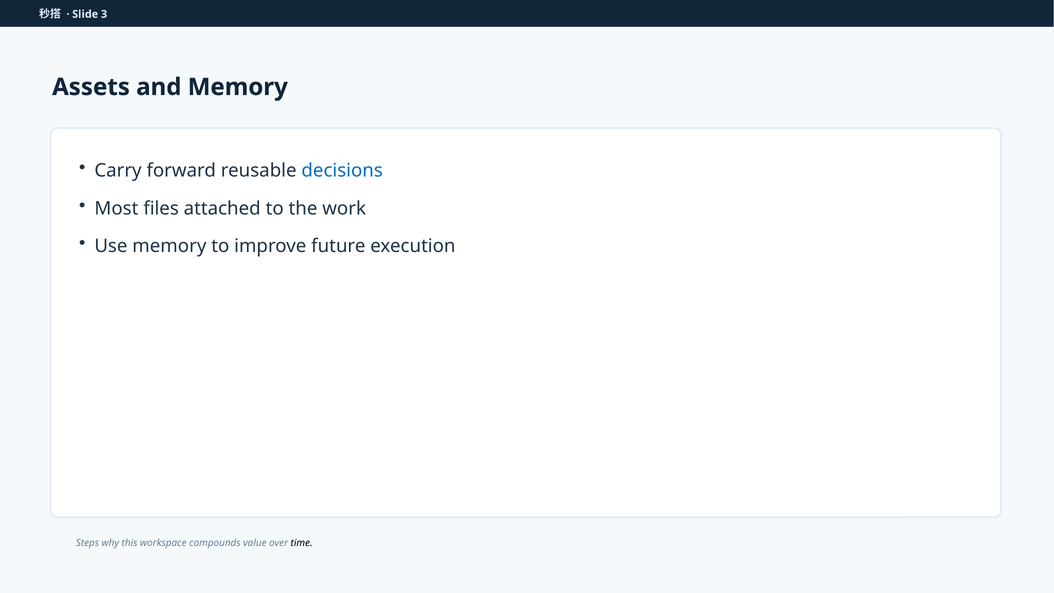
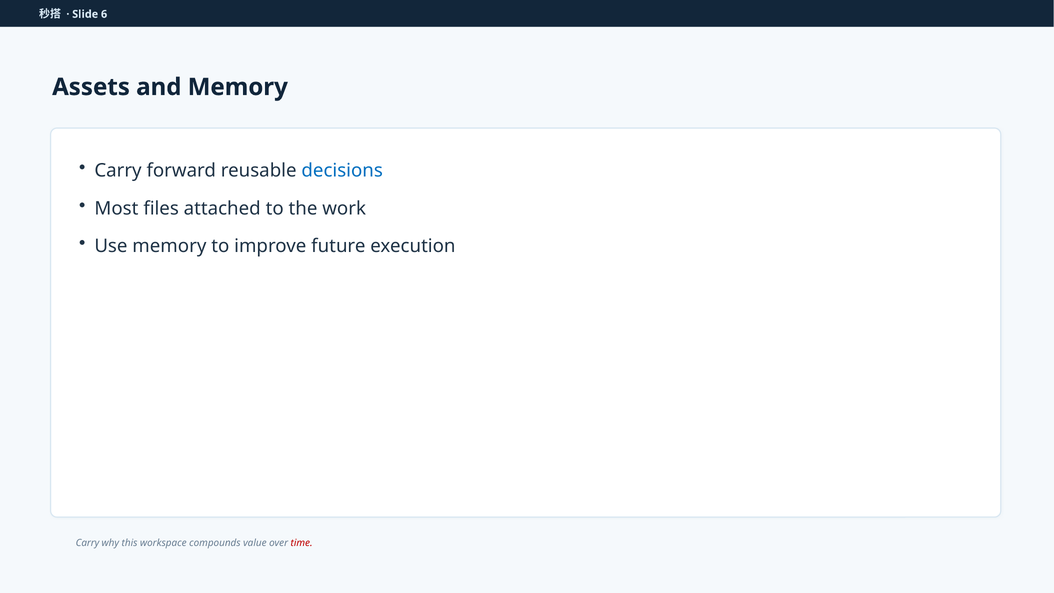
3: 3 -> 6
Steps at (87, 543): Steps -> Carry
time colour: black -> red
